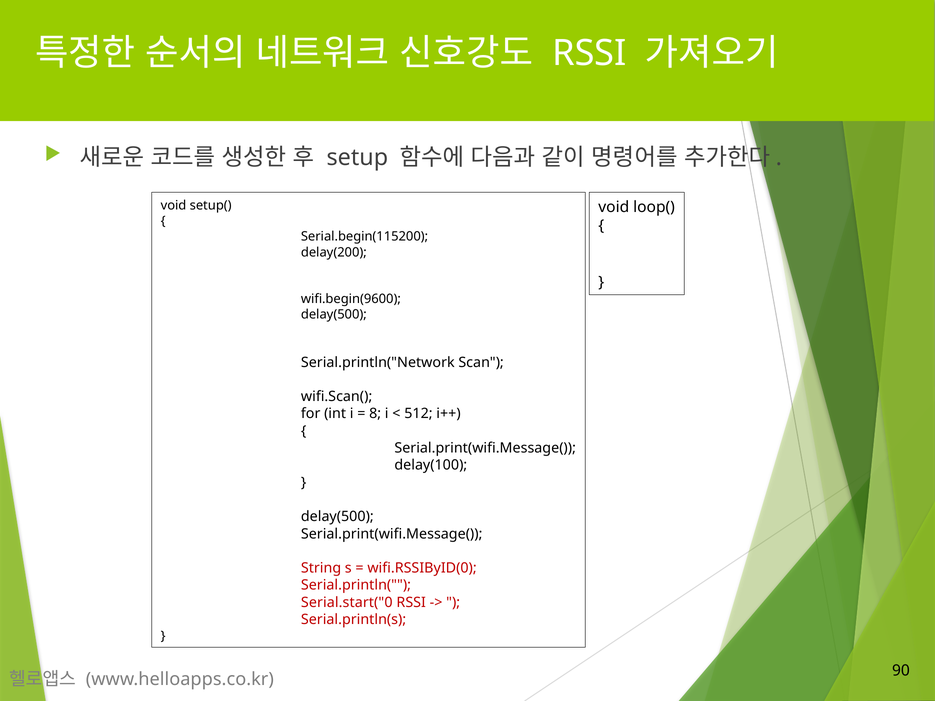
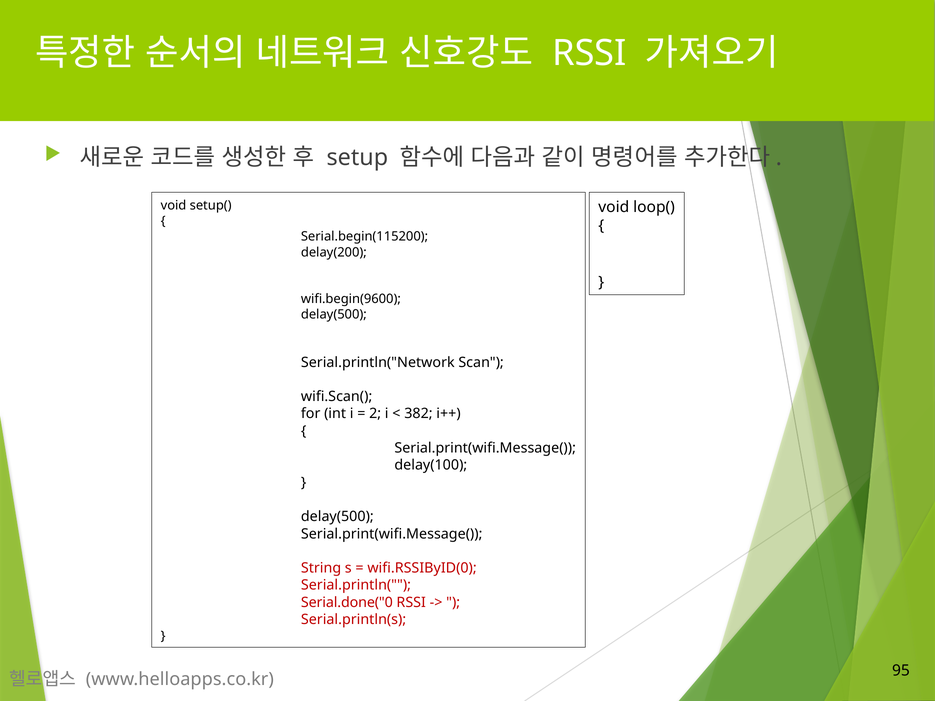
8: 8 -> 2
512: 512 -> 382
Serial.start("0: Serial.start("0 -> Serial.done("0
90: 90 -> 95
